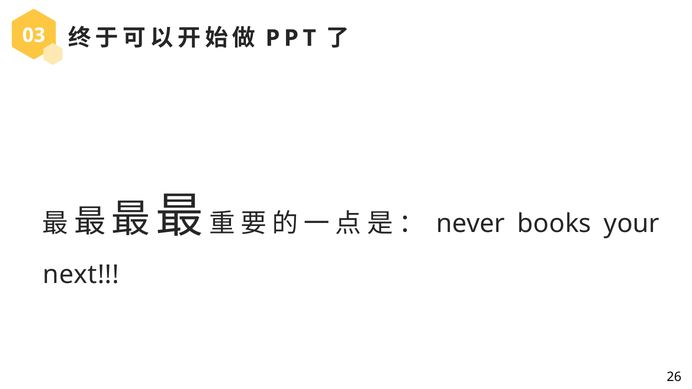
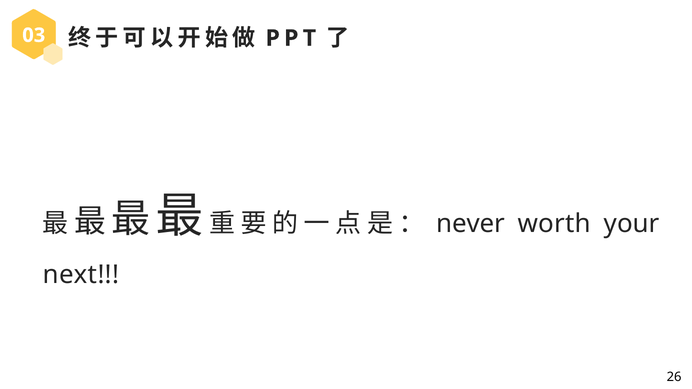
books: books -> worth
